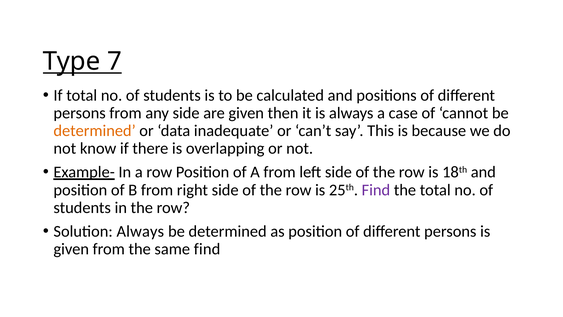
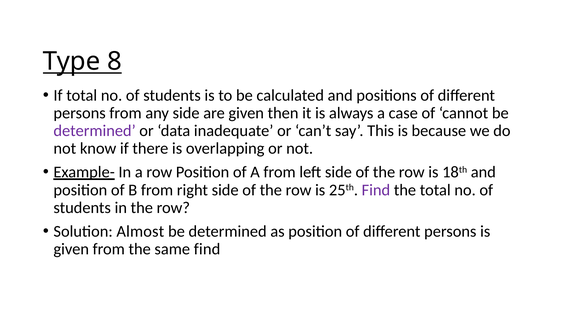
7: 7 -> 8
determined at (95, 131) colour: orange -> purple
Solution Always: Always -> Almost
